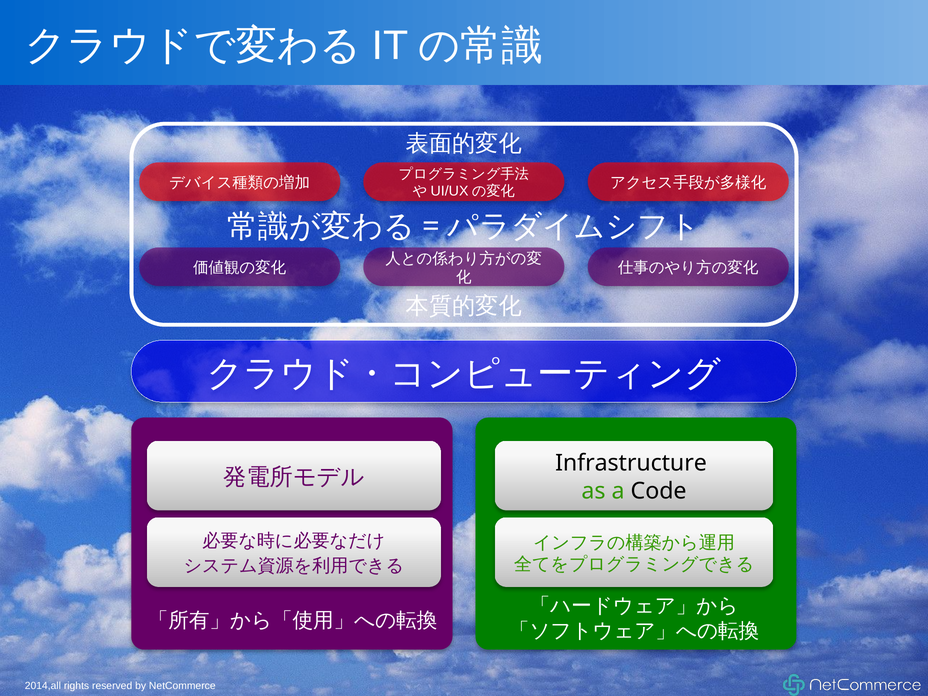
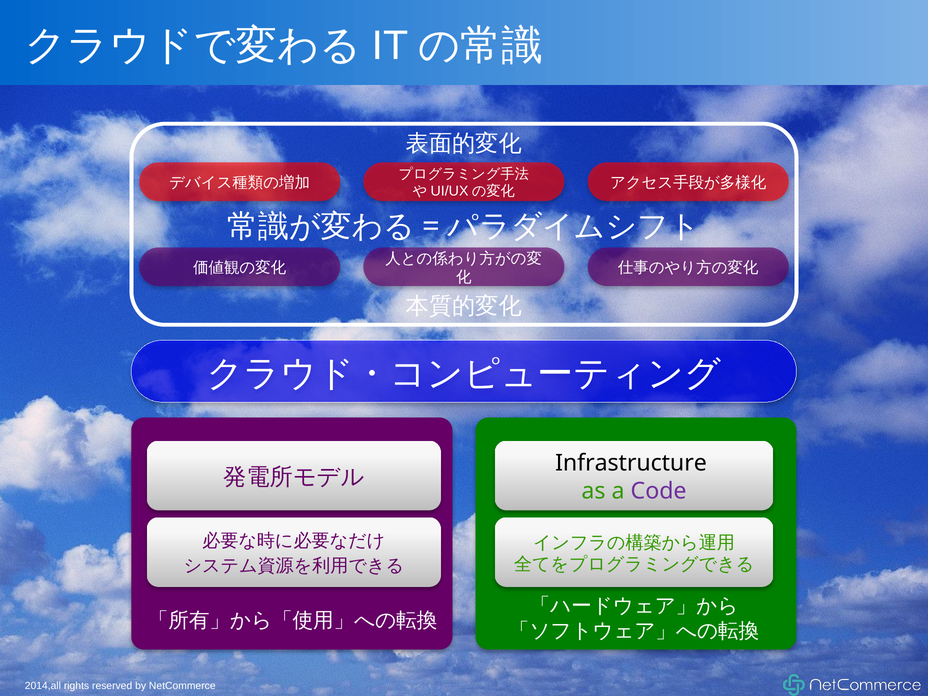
Code colour: black -> purple
